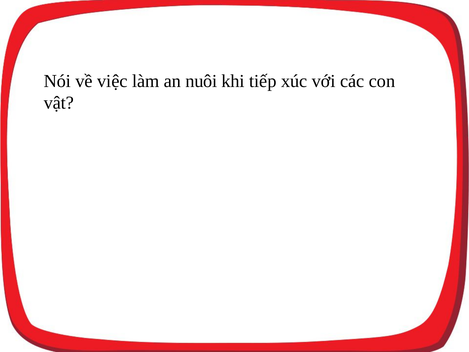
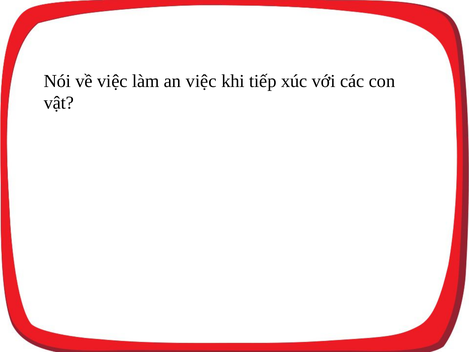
an nuôi: nuôi -> việc
